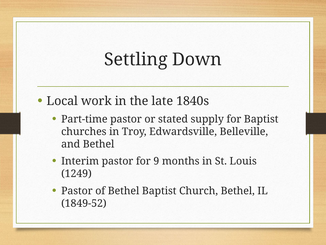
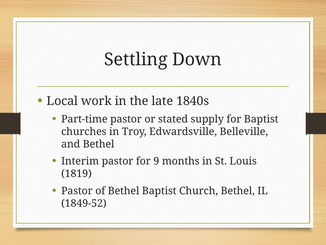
1249: 1249 -> 1819
